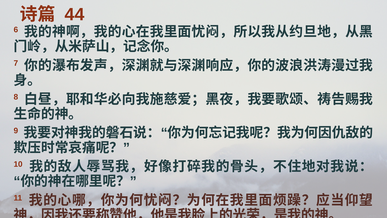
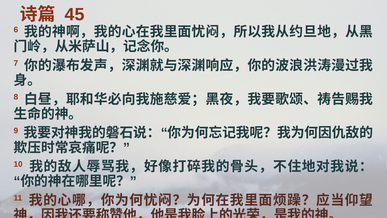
44: 44 -> 45
